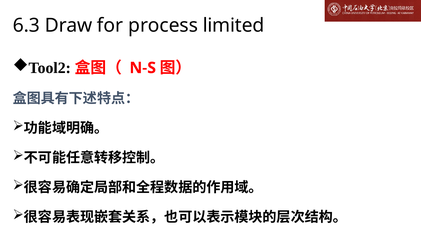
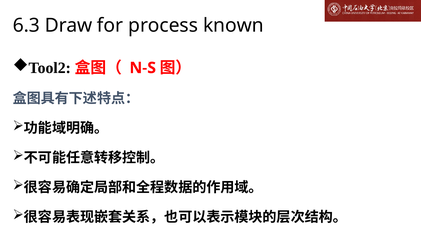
limited: limited -> known
